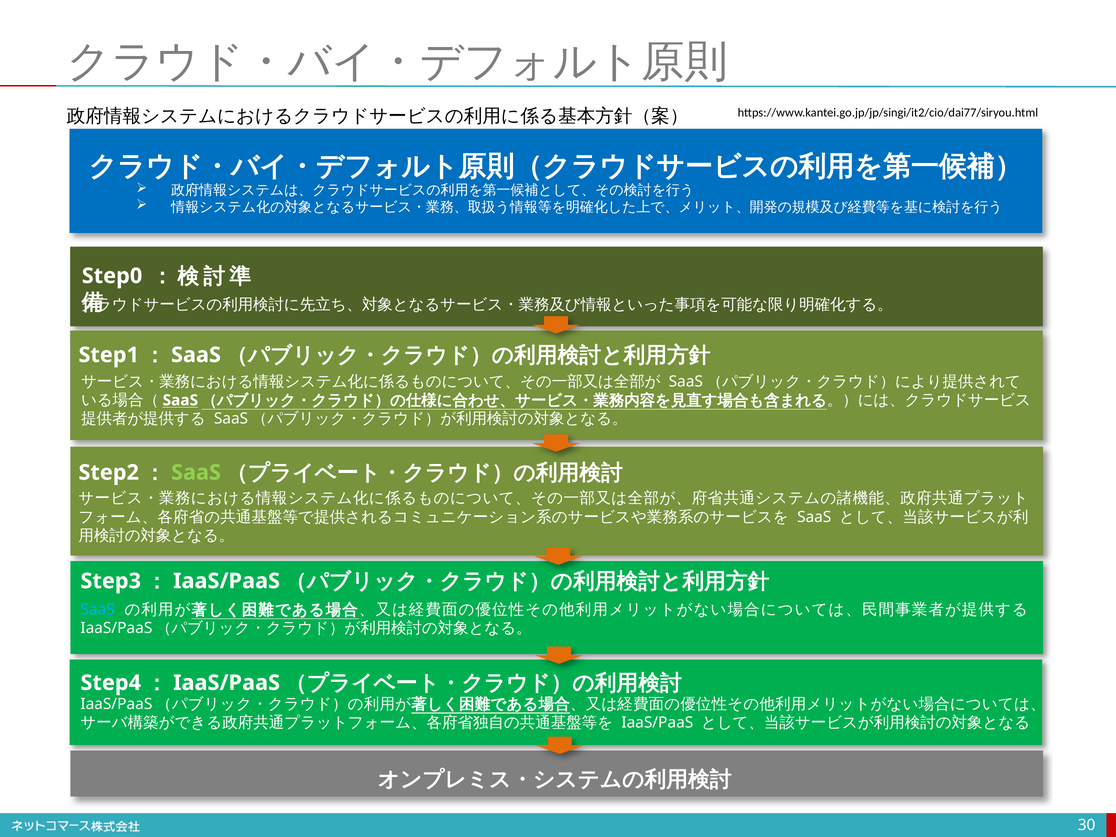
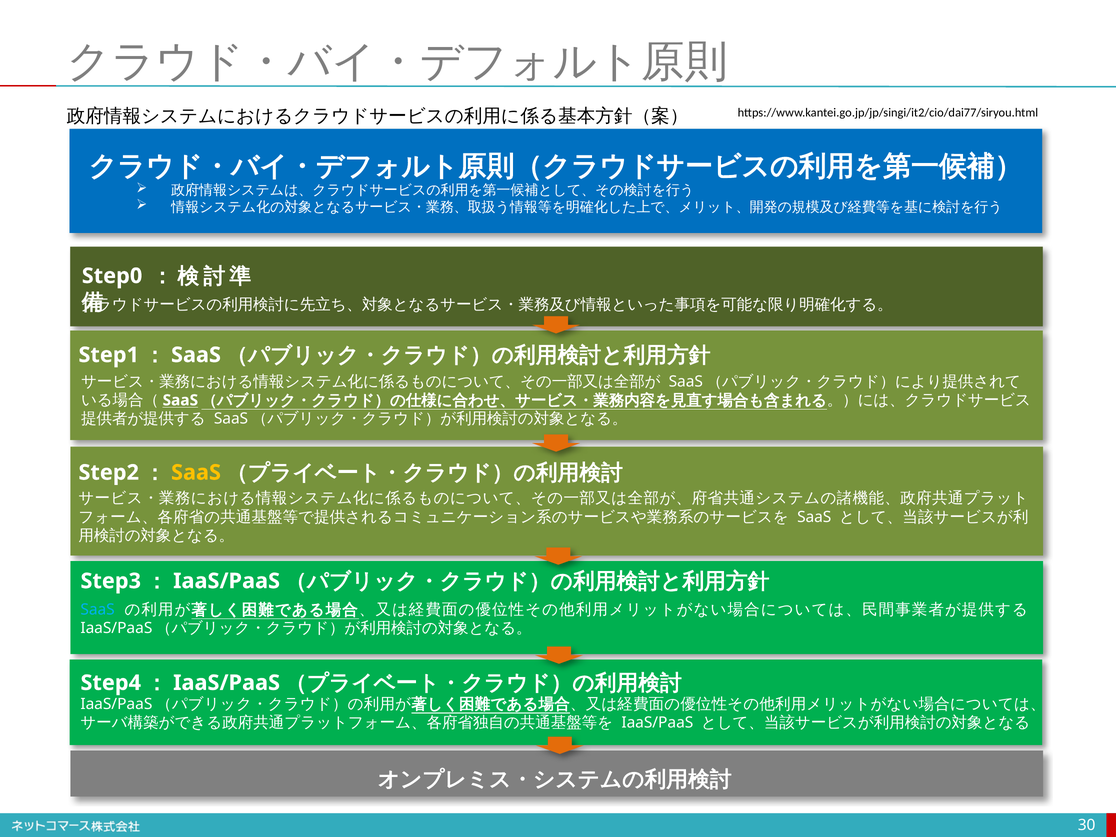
SaaS at (196, 473) colour: light green -> yellow
